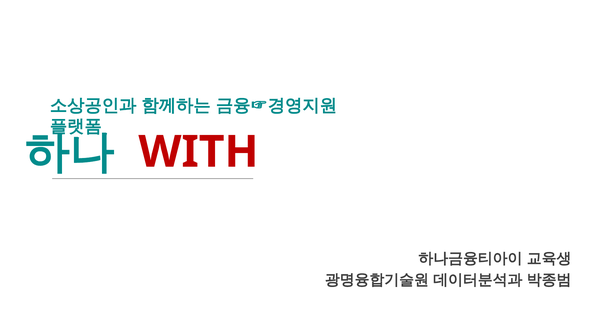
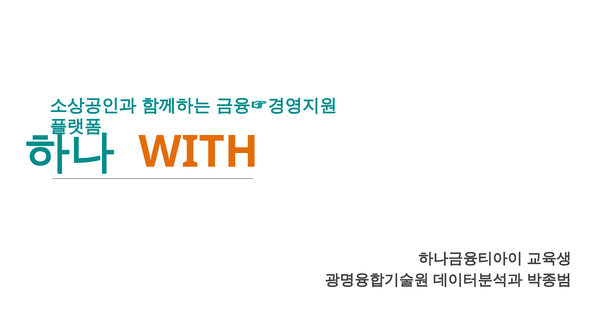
WITH colour: red -> orange
